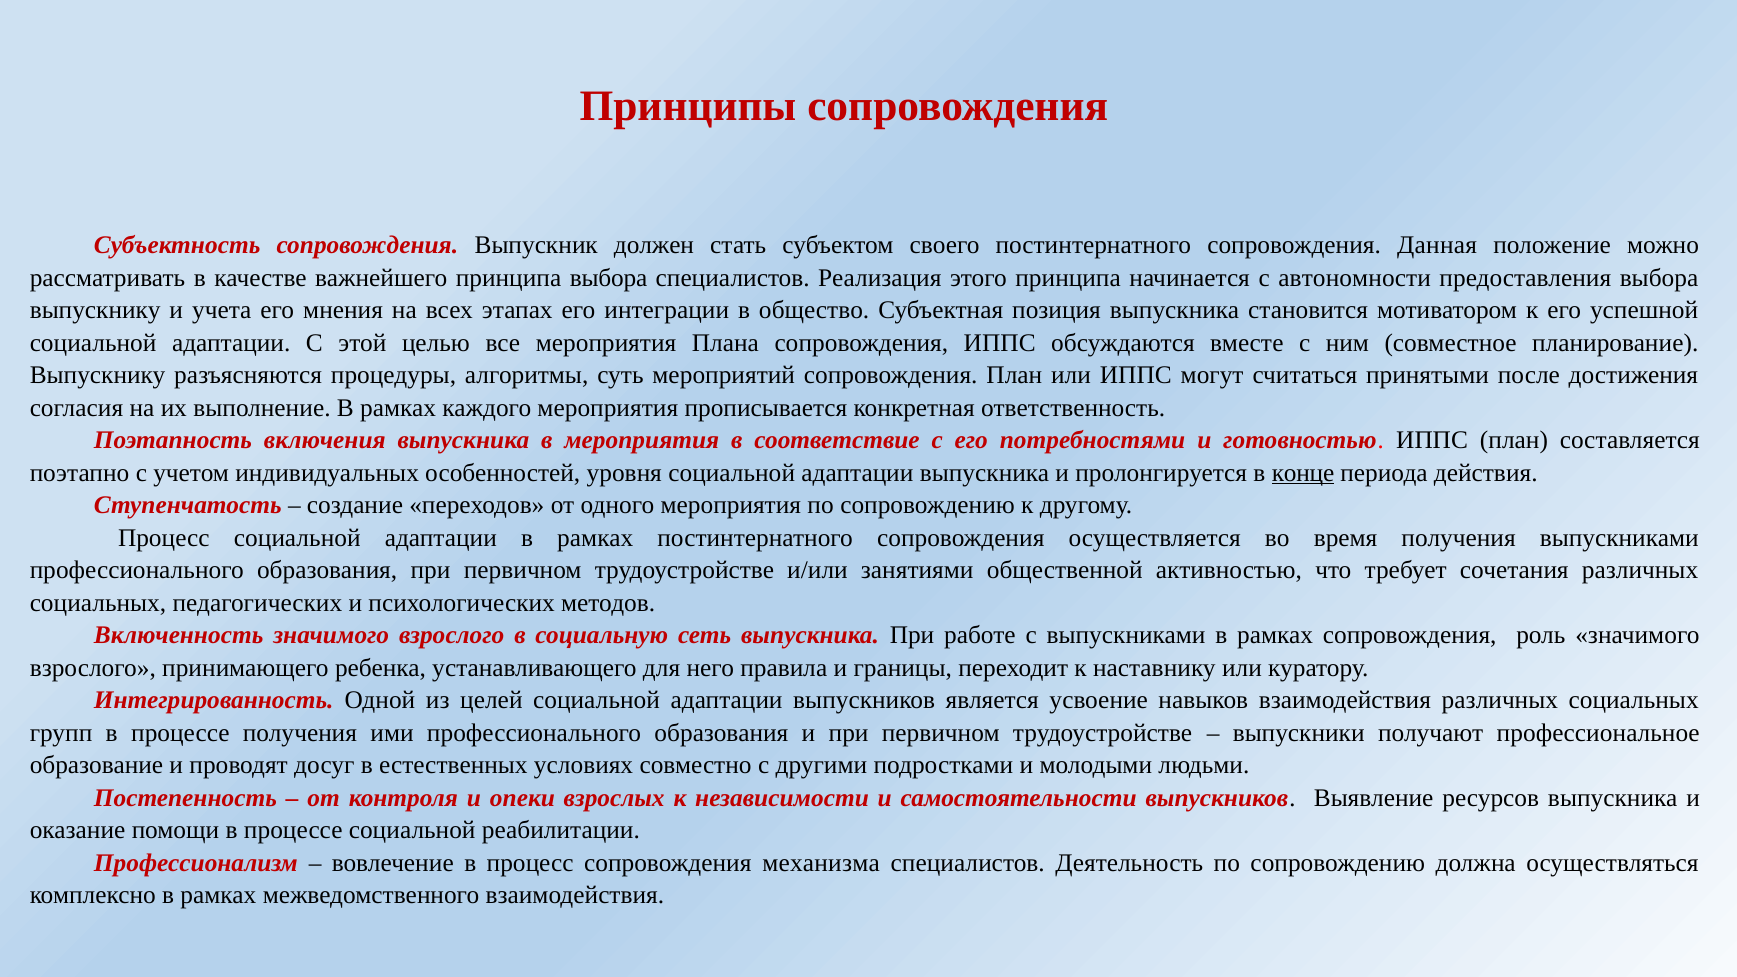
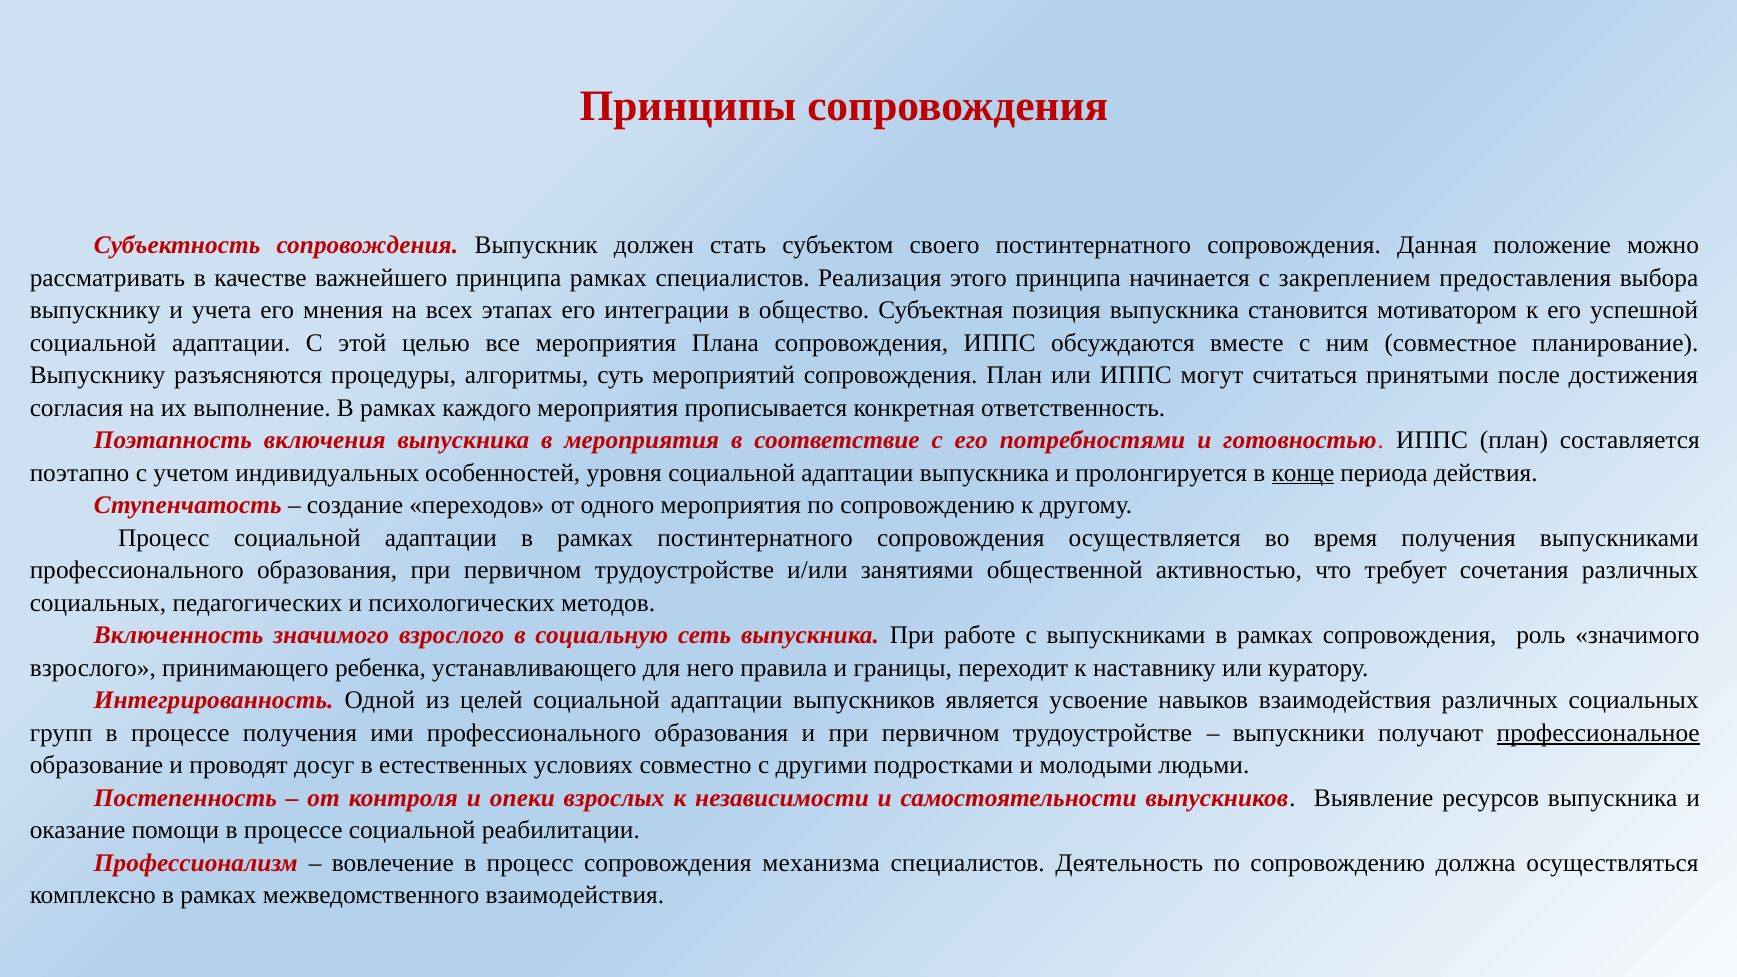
принципа выбора: выбора -> рамках
автономности: автономности -> закреплением
профессиональное underline: none -> present
